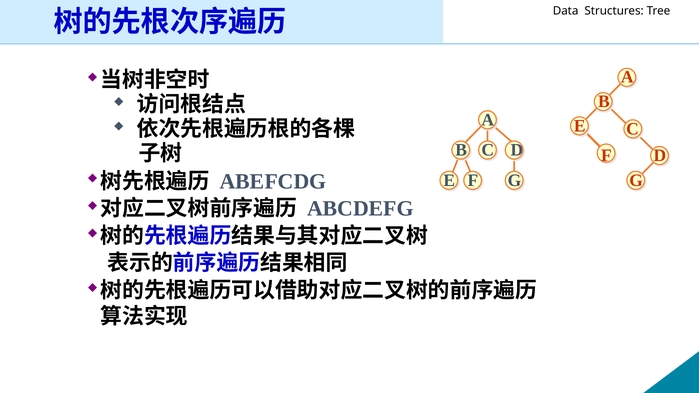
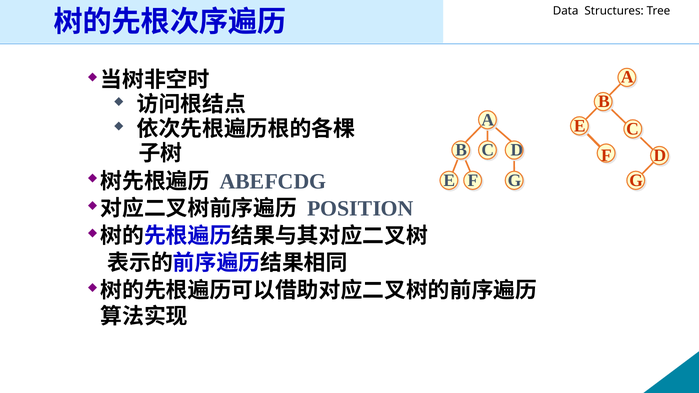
ABCDEFG: ABCDEFG -> POSITION
